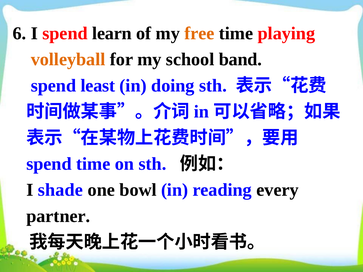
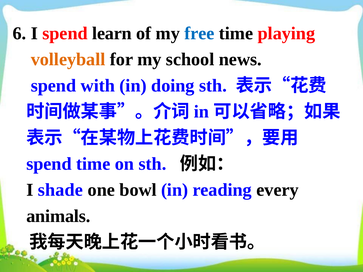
free colour: orange -> blue
band: band -> news
least: least -> with
partner: partner -> animals
